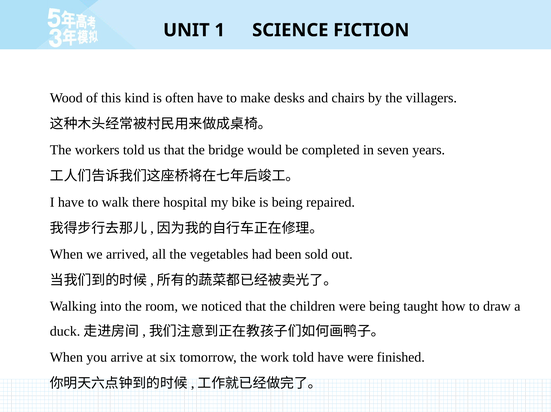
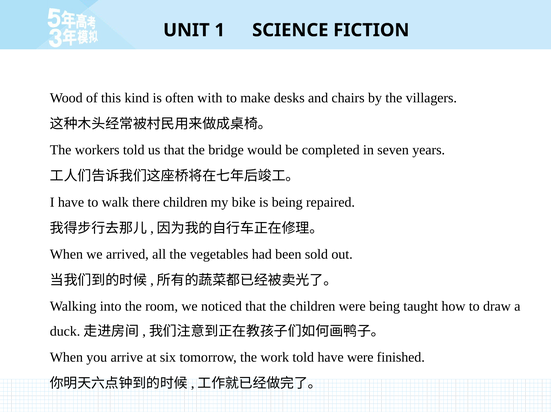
often have: have -> with
there hospital: hospital -> children
